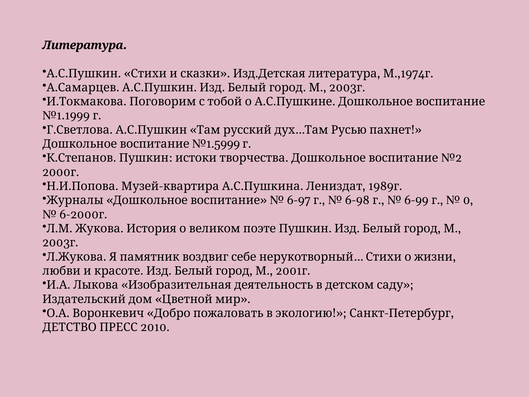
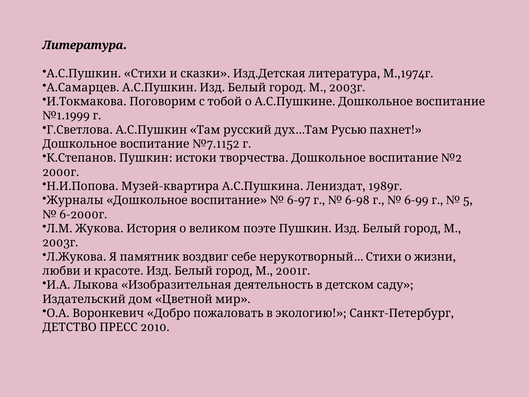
№1.5999: №1.5999 -> №7.1152
0: 0 -> 5
